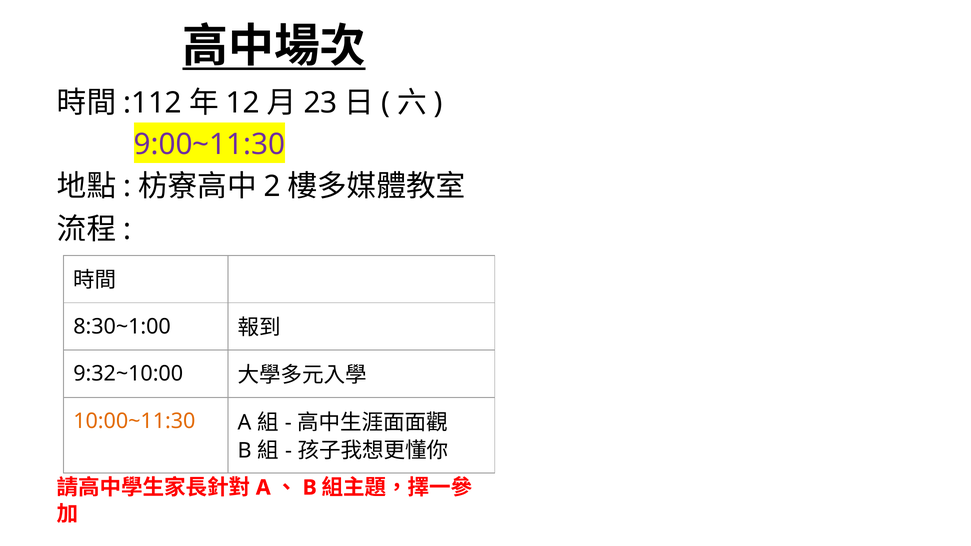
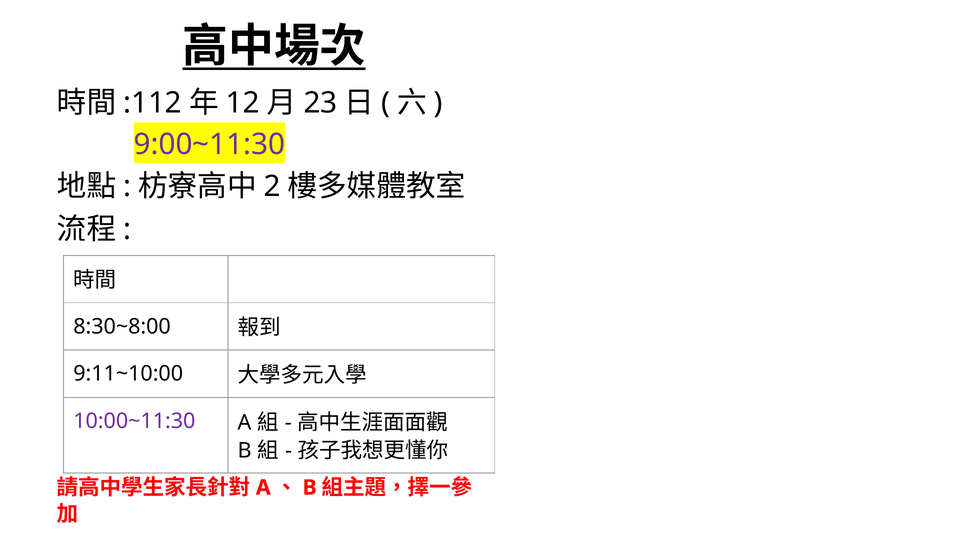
8:30~1:00: 8:30~1:00 -> 8:30~8:00
9:32~10:00: 9:32~10:00 -> 9:11~10:00
10:00~11:30 colour: orange -> purple
